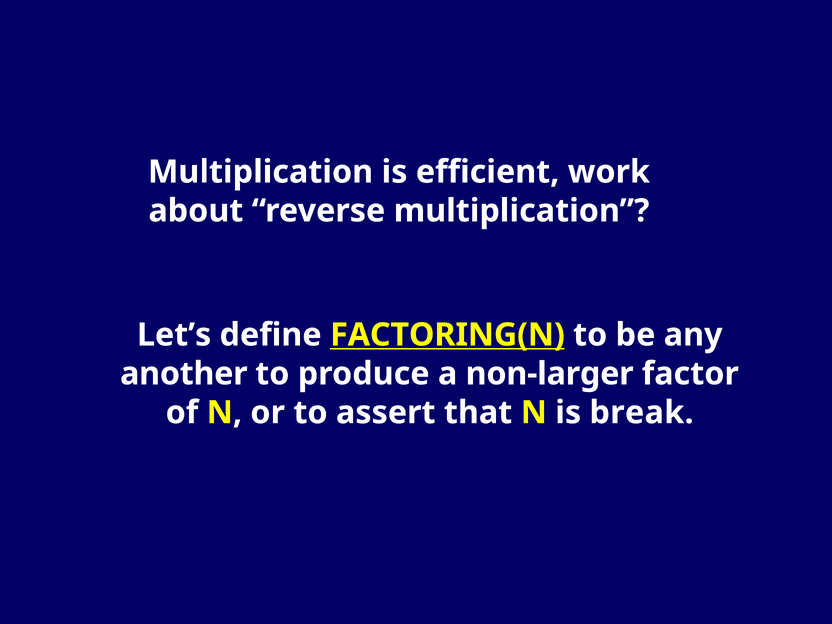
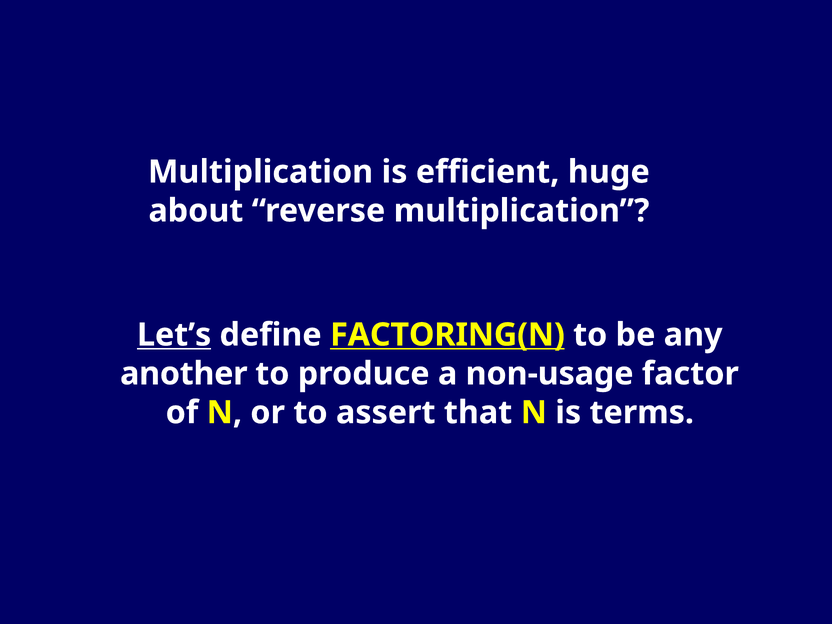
work: work -> huge
Let’s underline: none -> present
non-larger: non-larger -> non-usage
break: break -> terms
